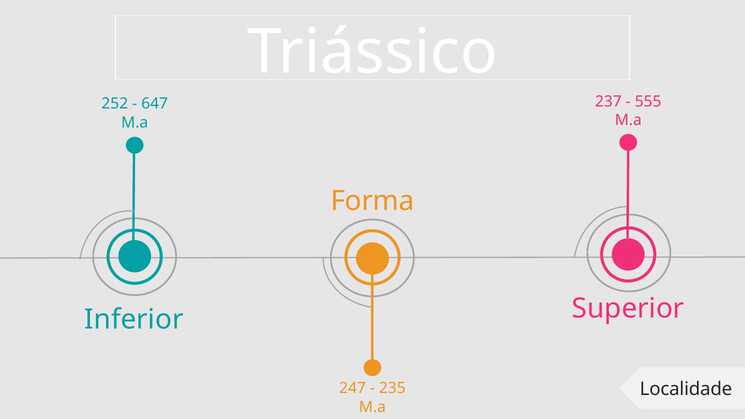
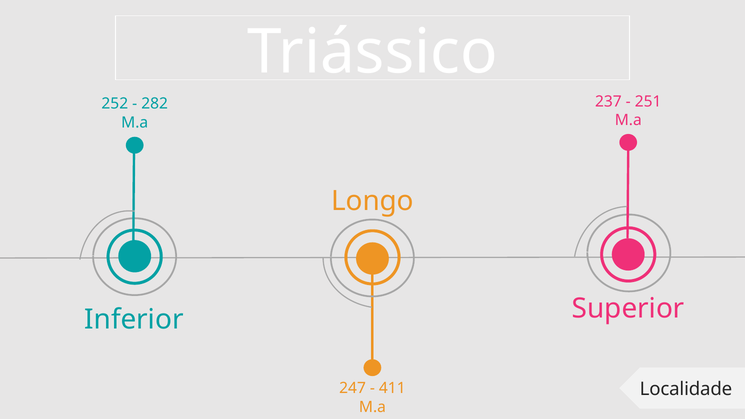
555: 555 -> 251
647: 647 -> 282
Forma: Forma -> Longo
235: 235 -> 411
